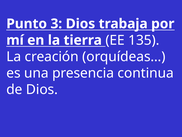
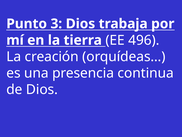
135: 135 -> 496
